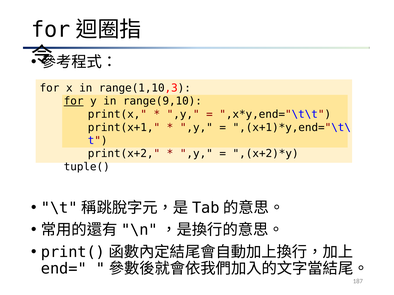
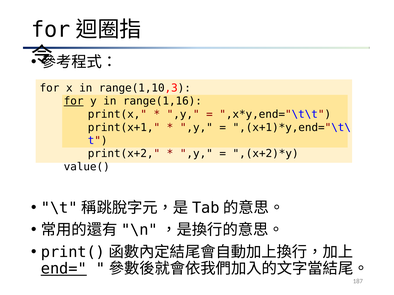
range(9,10: range(9,10 -> range(1,16
tuple(: tuple( -> value(
end= underline: none -> present
